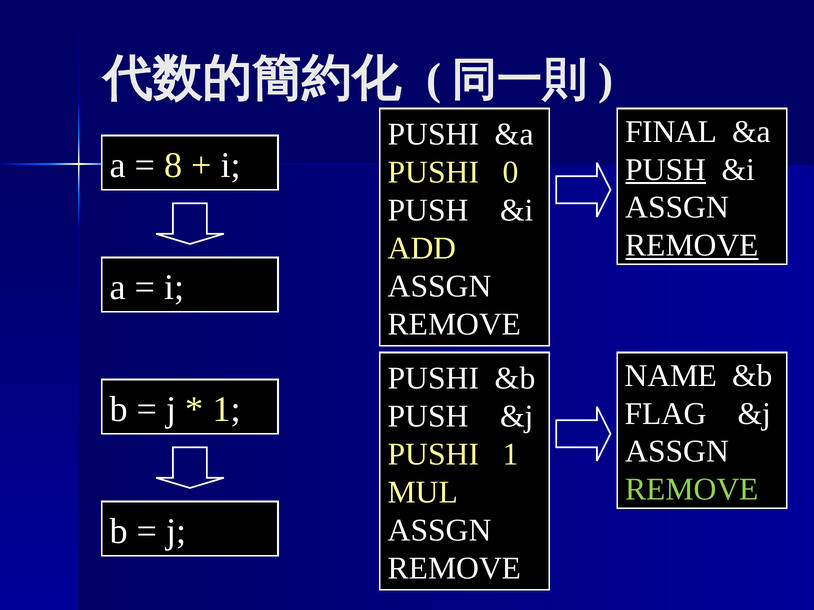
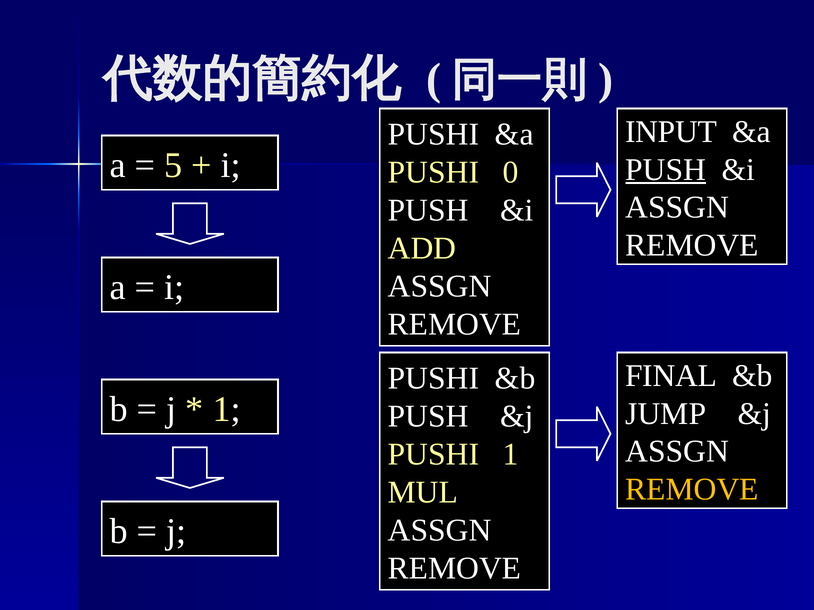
FINAL: FINAL -> INPUT
8: 8 -> 5
REMOVE at (692, 246) underline: present -> none
NAME: NAME -> FINAL
FLAG: FLAG -> JUMP
REMOVE at (692, 490) colour: light green -> yellow
